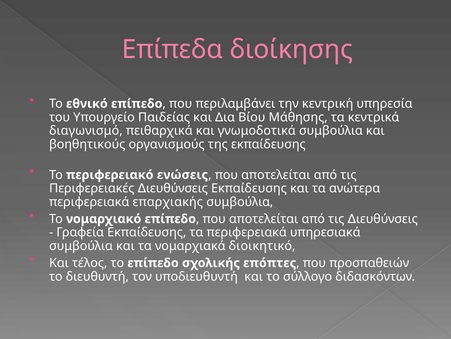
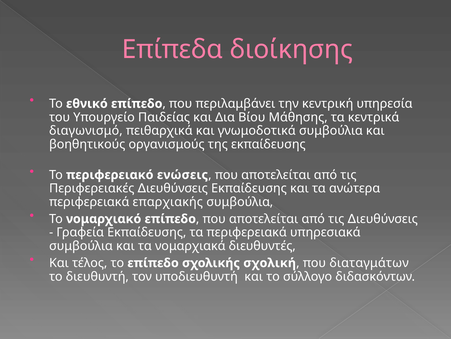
διοικητικό: διοικητικό -> διευθυντές
επόπτες: επόπτες -> σχολική
προσπαθειών: προσπαθειών -> διαταγμάτων
